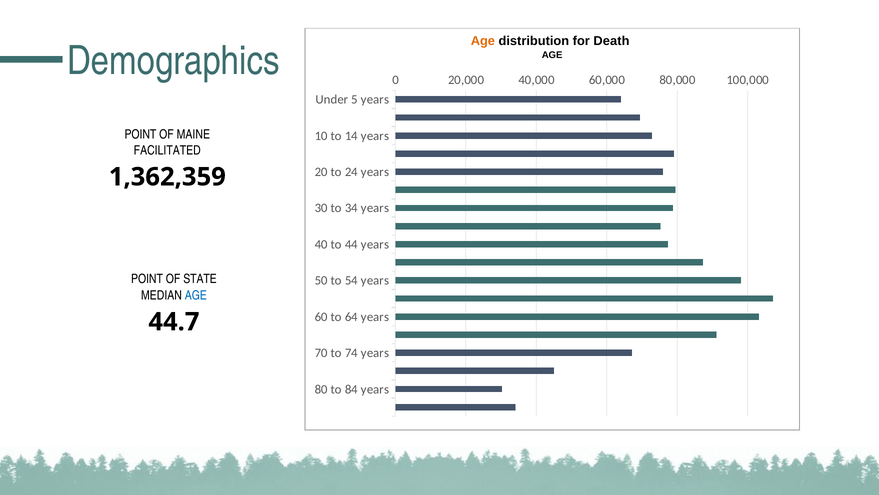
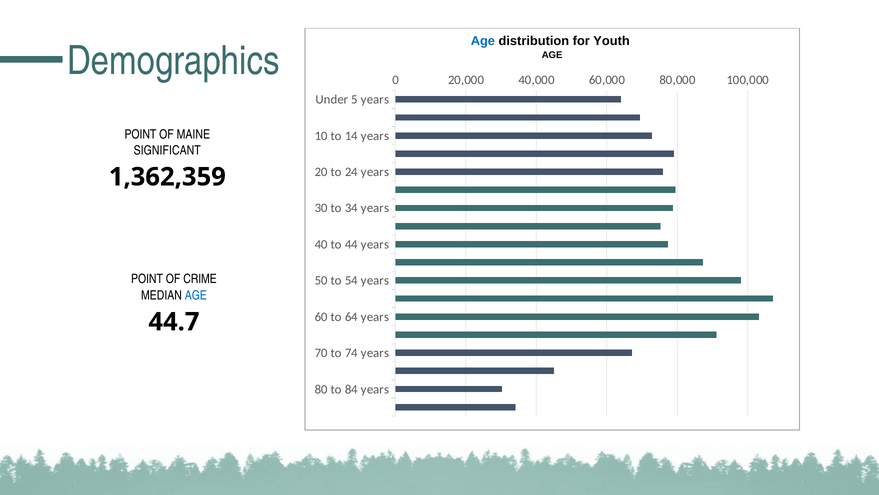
Age at (483, 41) colour: orange -> blue
Death: Death -> Youth
FACILITATED: FACILITATED -> SIGNIFICANT
STATE: STATE -> CRIME
